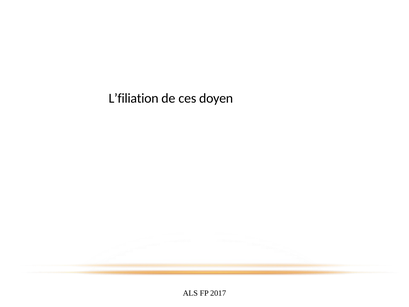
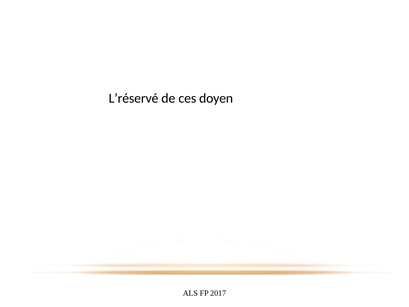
L’filiation: L’filiation -> L’réservé
